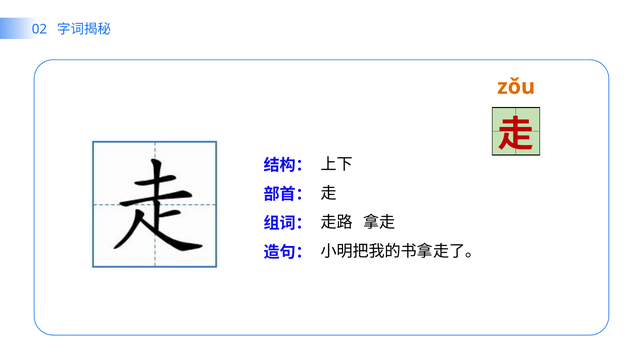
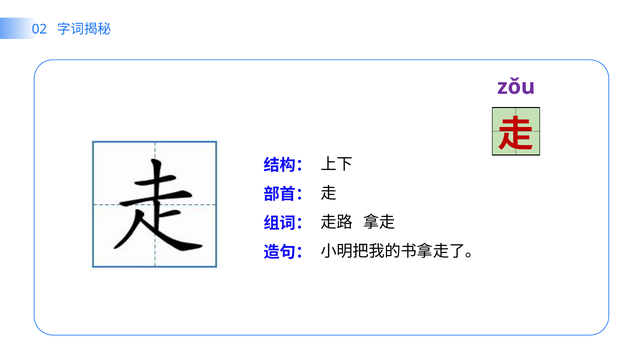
zǒu colour: orange -> purple
